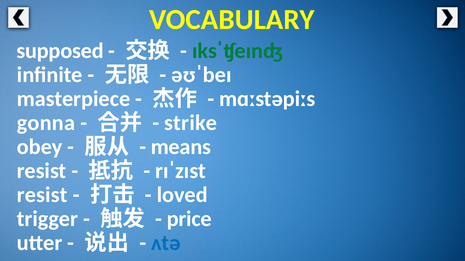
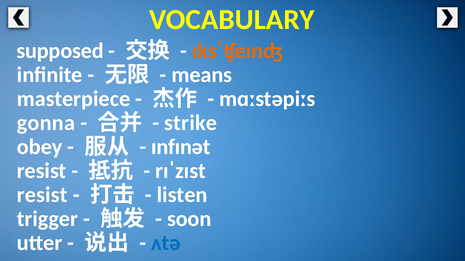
ɪksˈʧeɪnʤ colour: green -> orange
əʊˈbeɪ: əʊˈbeɪ -> means
means: means -> ɪnfɪnət
loved: loved -> listen
price: price -> soon
